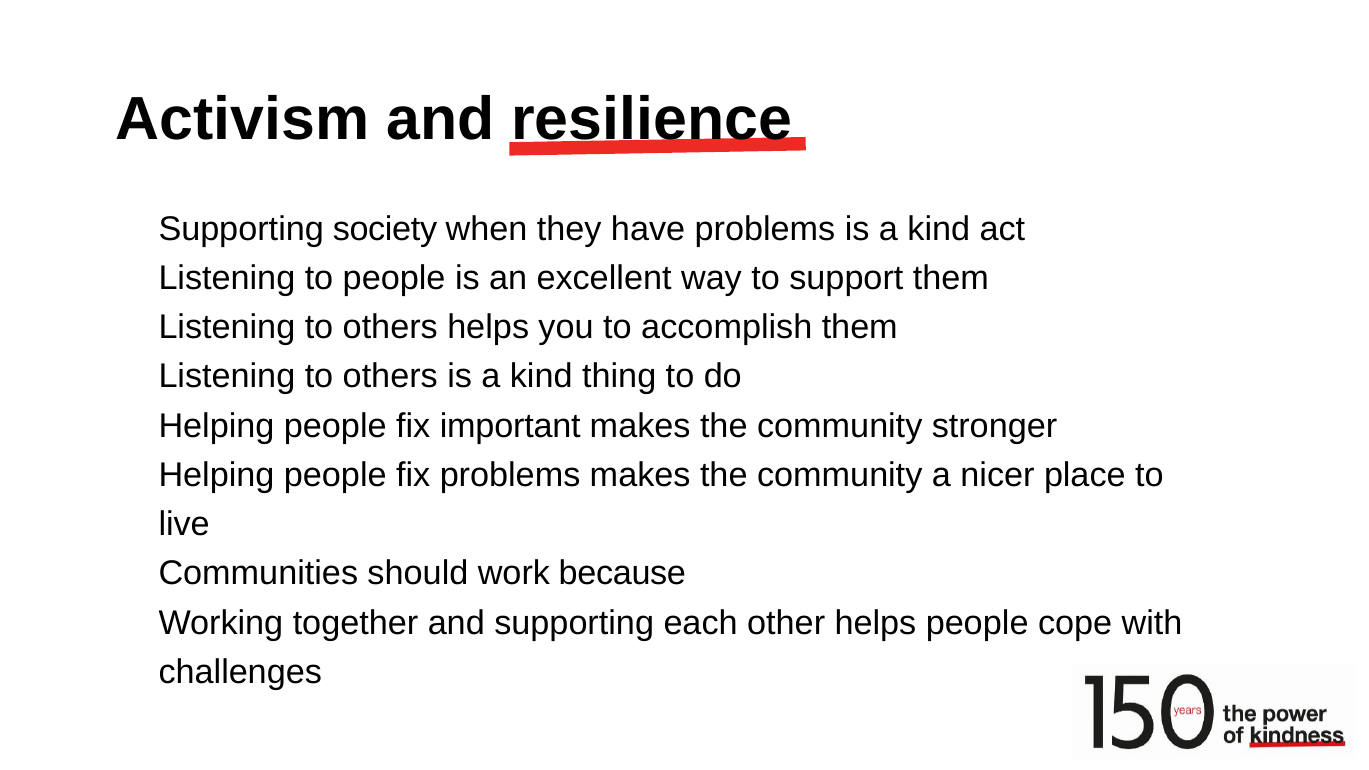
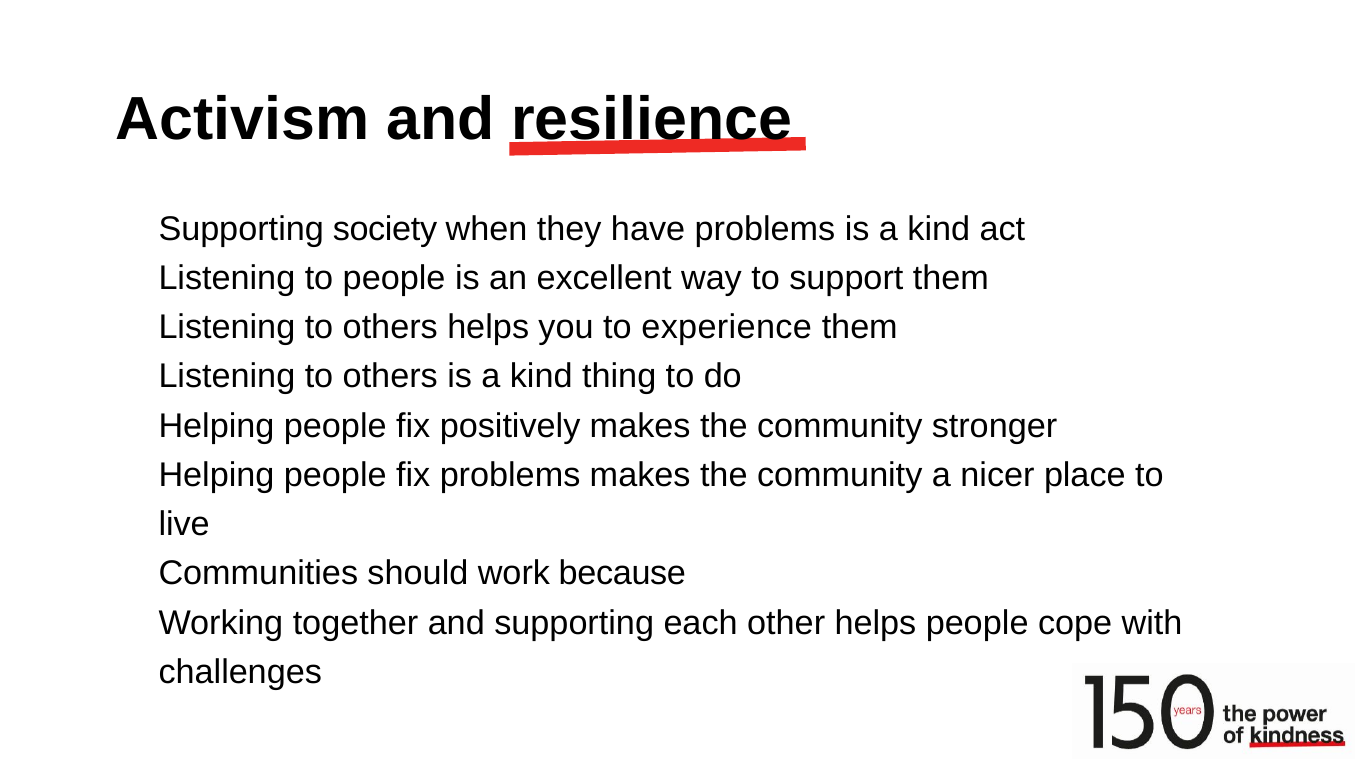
accomplish: accomplish -> experience
important: important -> positively
